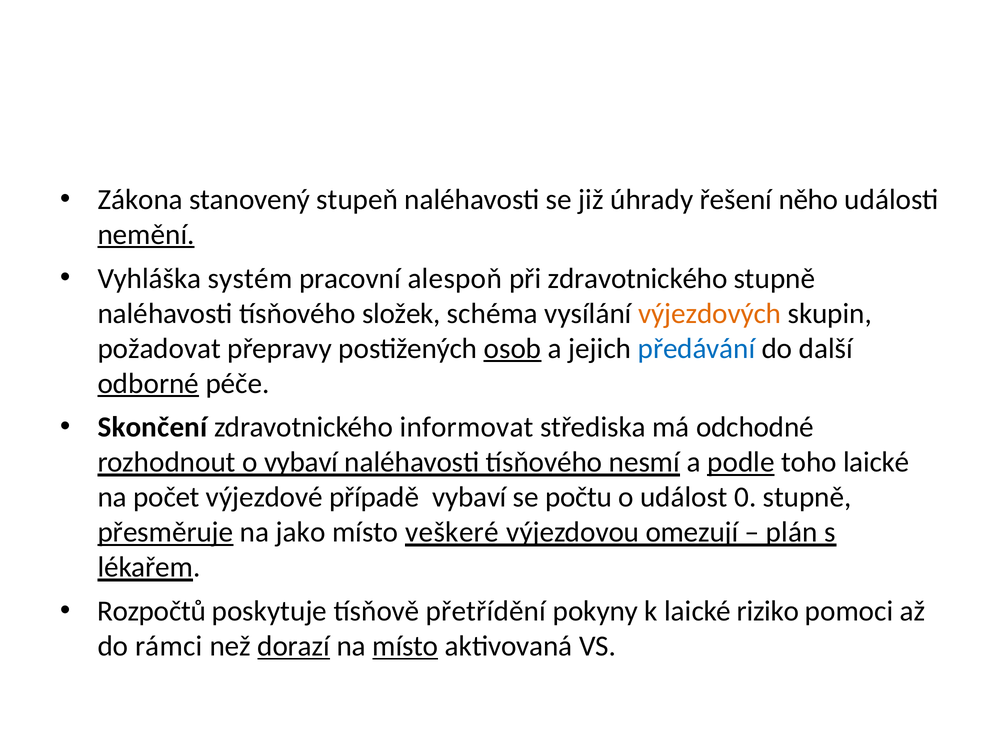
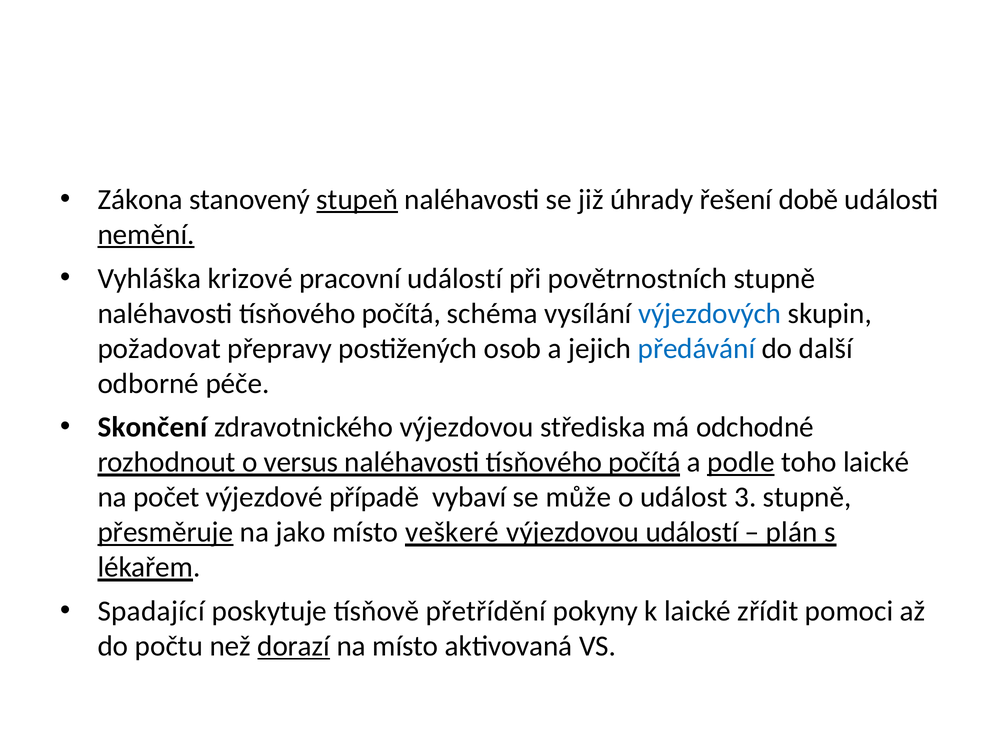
stupeň underline: none -> present
něho: něho -> době
systém: systém -> krizové
pracovní alespoň: alespoň -> událostí
při zdravotnického: zdravotnického -> povětrnostních
složek at (401, 314): složek -> počítá
výjezdových colour: orange -> blue
osob underline: present -> none
odborné underline: present -> none
zdravotnického informovat: informovat -> výjezdovou
o vybaví: vybaví -> versus
nesmí at (644, 463): nesmí -> počítá
počtu: počtu -> může
0: 0 -> 3
výjezdovou omezují: omezují -> událostí
Rozpočtů: Rozpočtů -> Spadající
riziko: riziko -> zřídit
rámci: rámci -> počtu
místo at (405, 647) underline: present -> none
